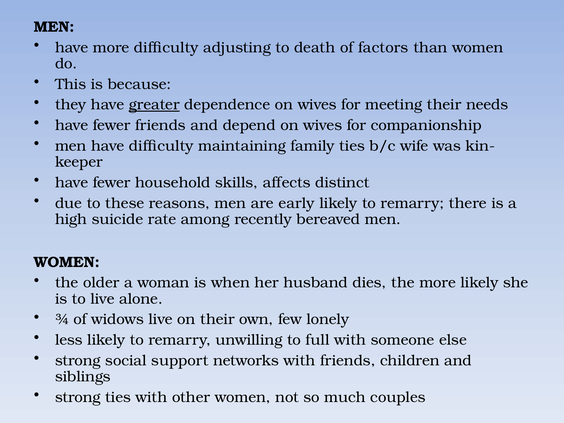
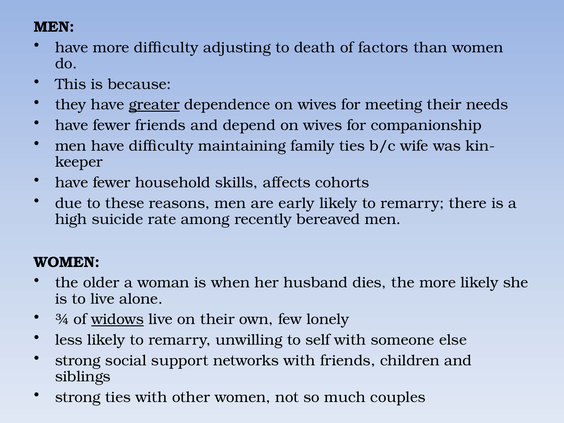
distinct: distinct -> cohorts
widows underline: none -> present
full: full -> self
